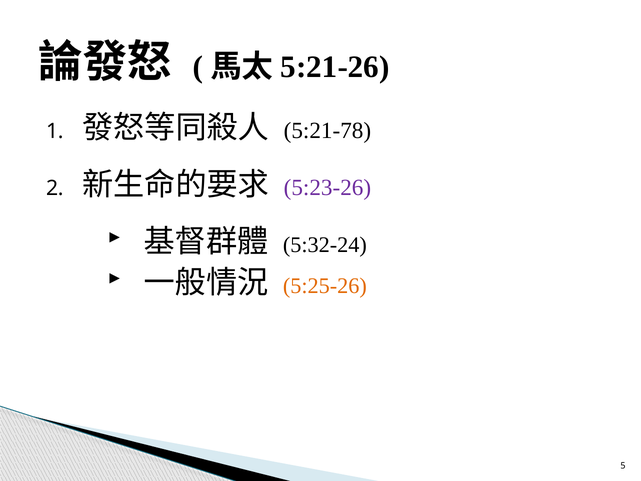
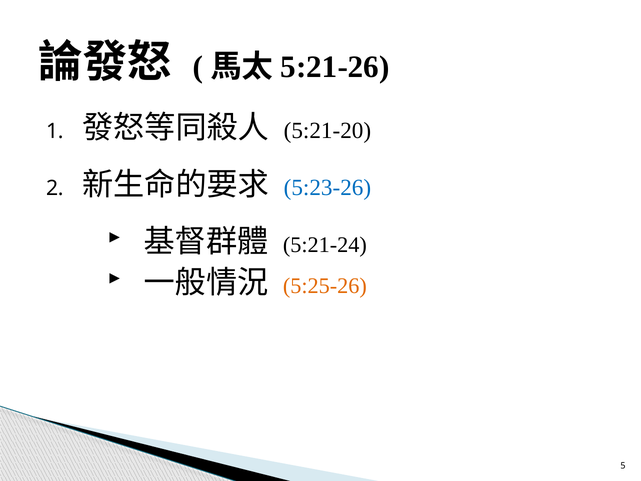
5:21-78: 5:21-78 -> 5:21-20
5:23-26 colour: purple -> blue
5:32-24: 5:32-24 -> 5:21-24
